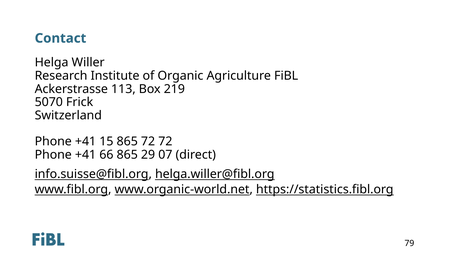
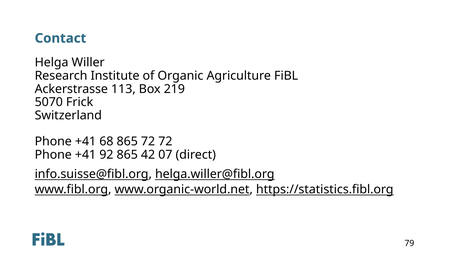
15: 15 -> 68
66: 66 -> 92
29: 29 -> 42
